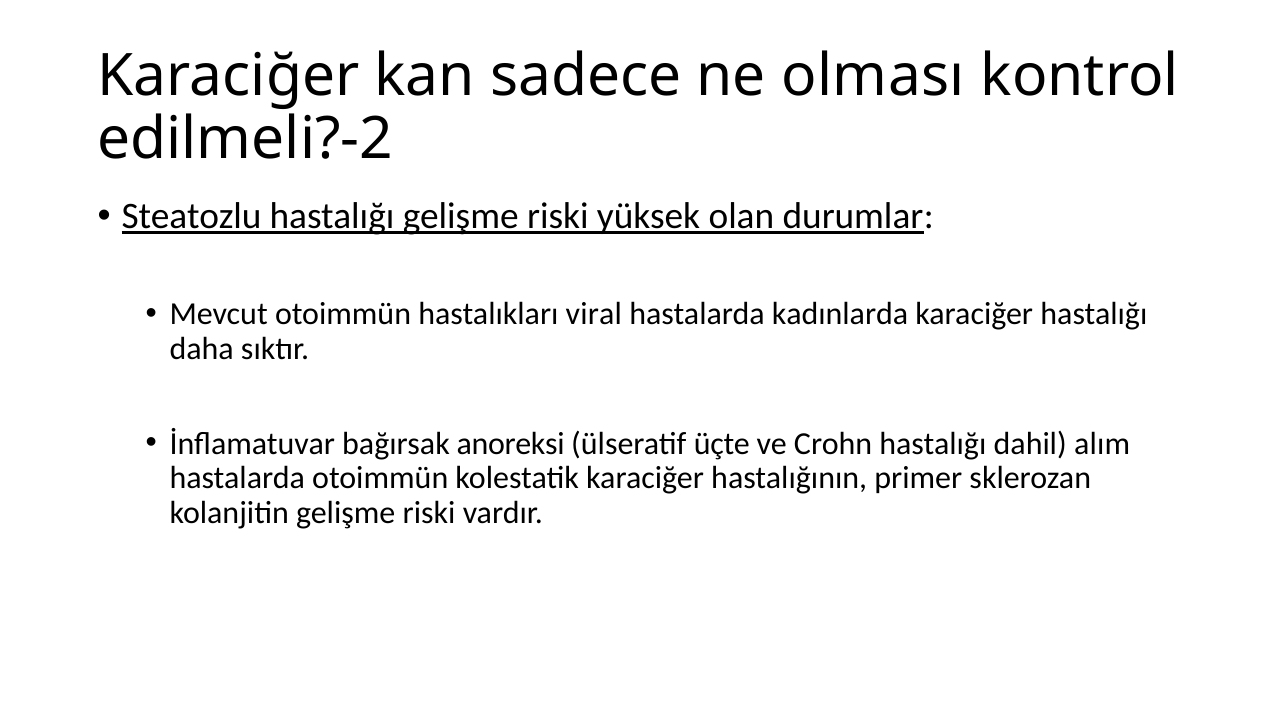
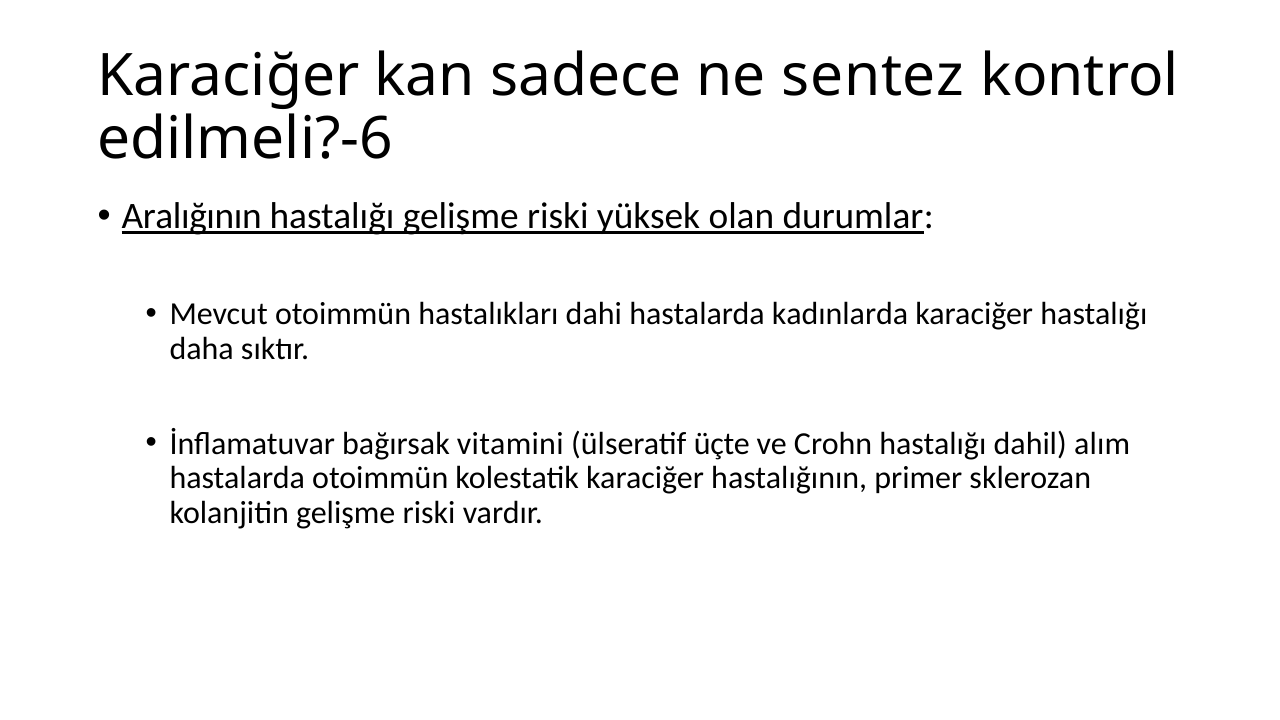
olması: olması -> sentez
edilmeli?-2: edilmeli?-2 -> edilmeli?-6
Steatozlu: Steatozlu -> Aralığının
viral: viral -> dahi
anoreksi: anoreksi -> vitamini
